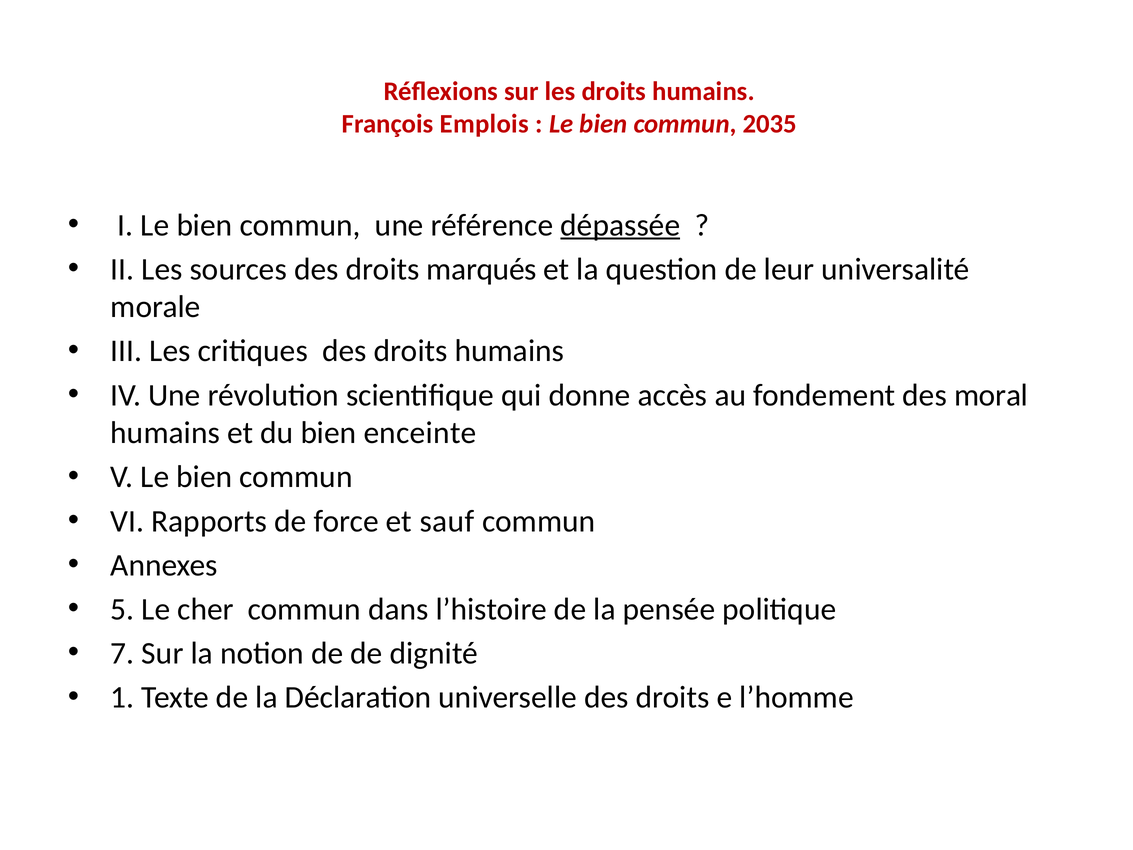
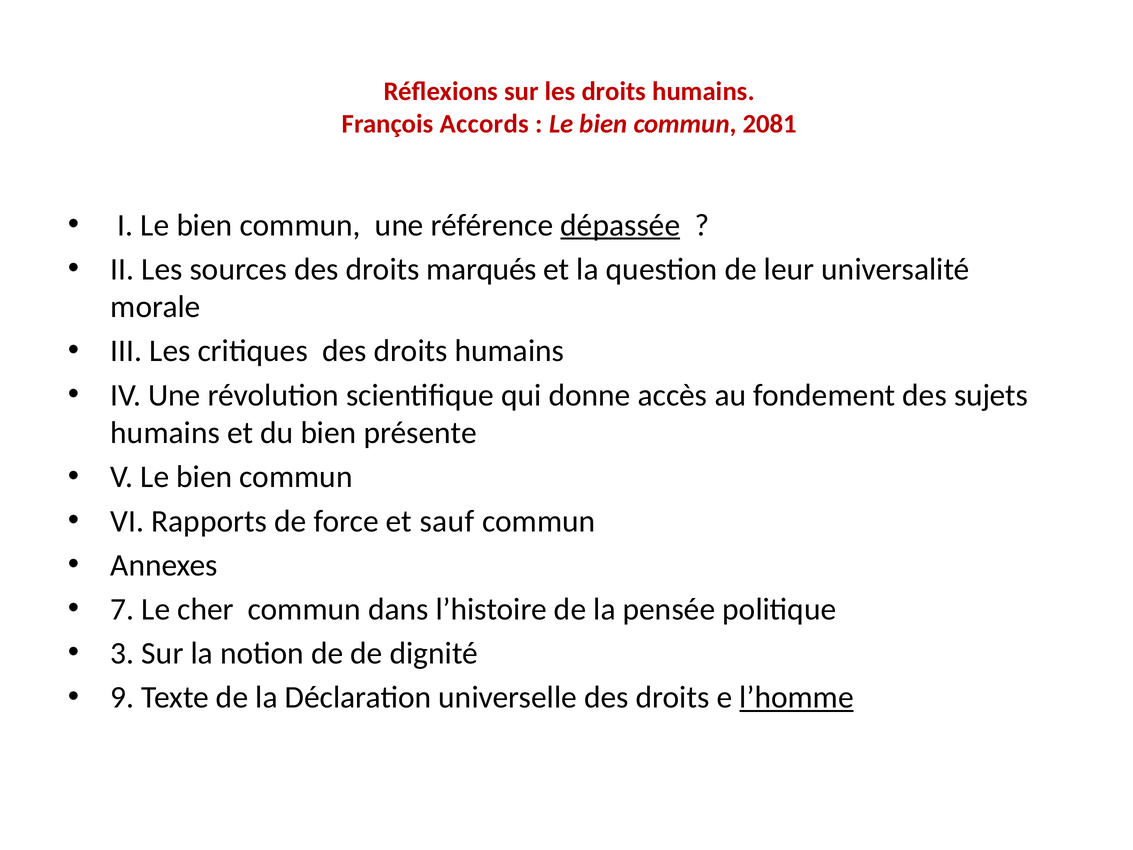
Emplois: Emplois -> Accords
2035: 2035 -> 2081
moral: moral -> sujets
enceinte: enceinte -> présente
5: 5 -> 7
7: 7 -> 3
1: 1 -> 9
l’homme underline: none -> present
